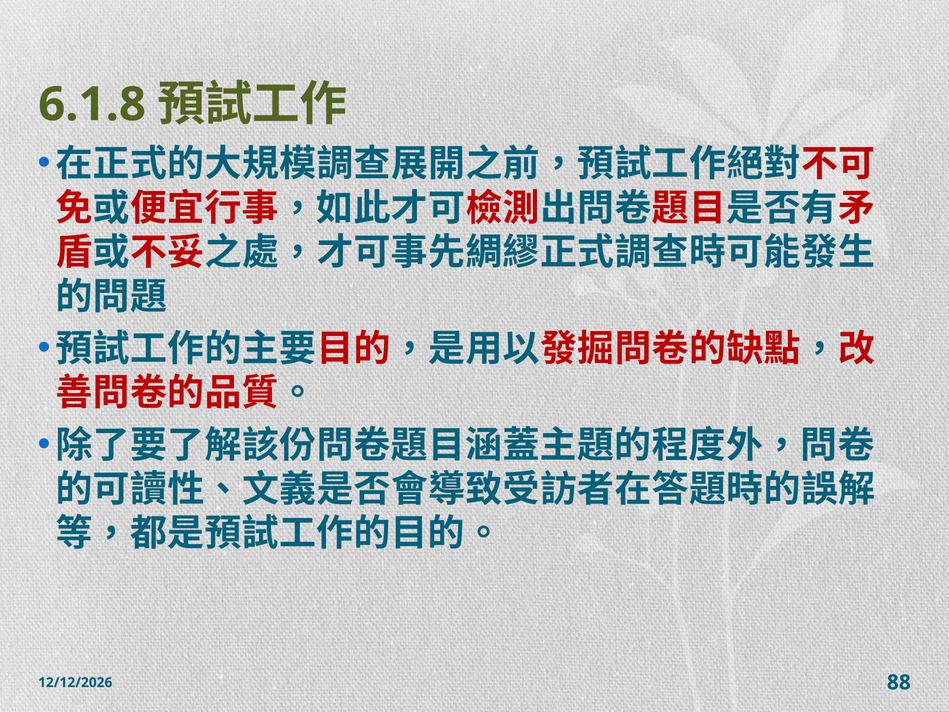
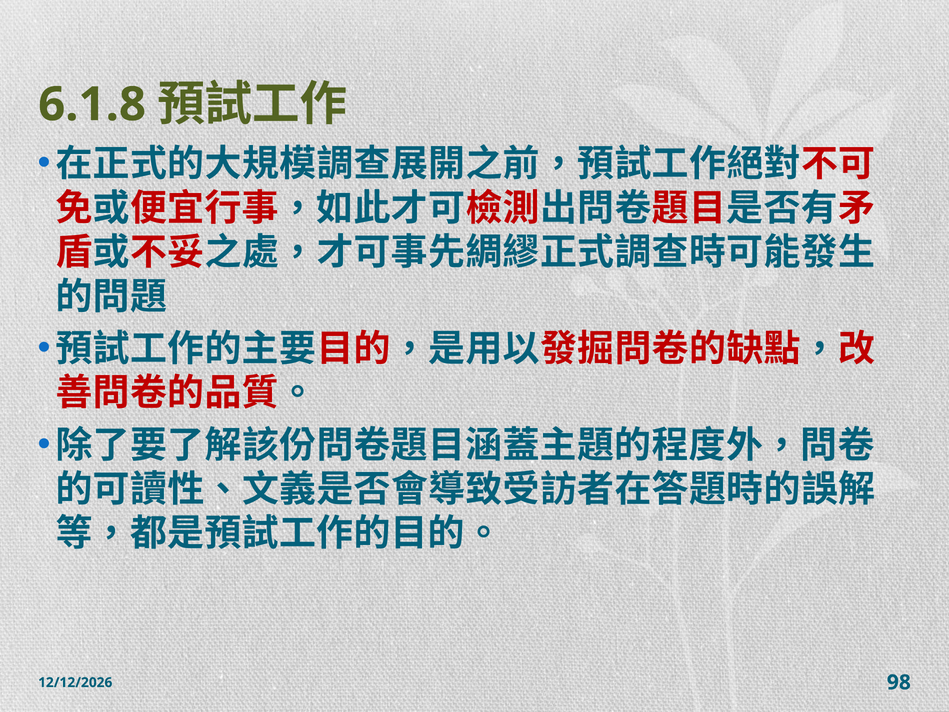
88: 88 -> 98
